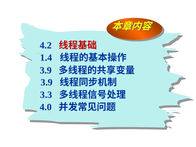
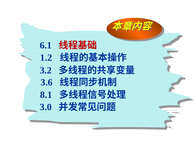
4.2: 4.2 -> 6.1
1.4: 1.4 -> 1.2
3.9 at (46, 70): 3.9 -> 3.2
3.9 at (47, 82): 3.9 -> 3.6
3.3: 3.3 -> 8.1
4.0: 4.0 -> 3.0
